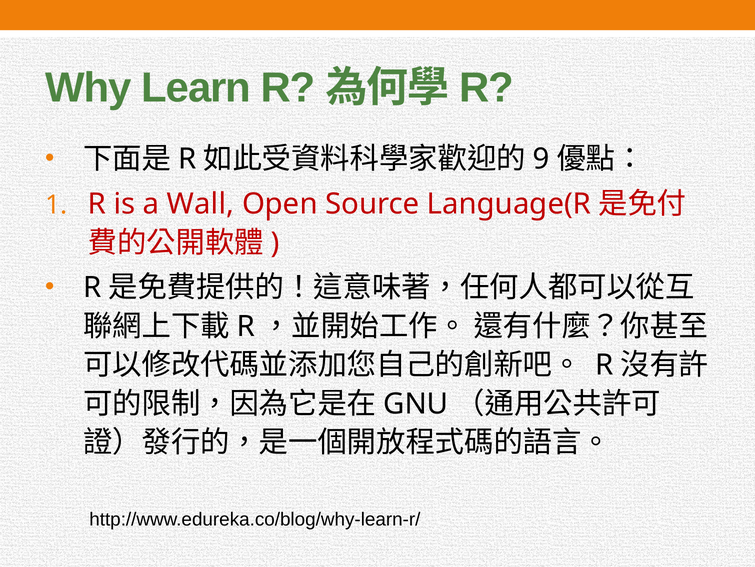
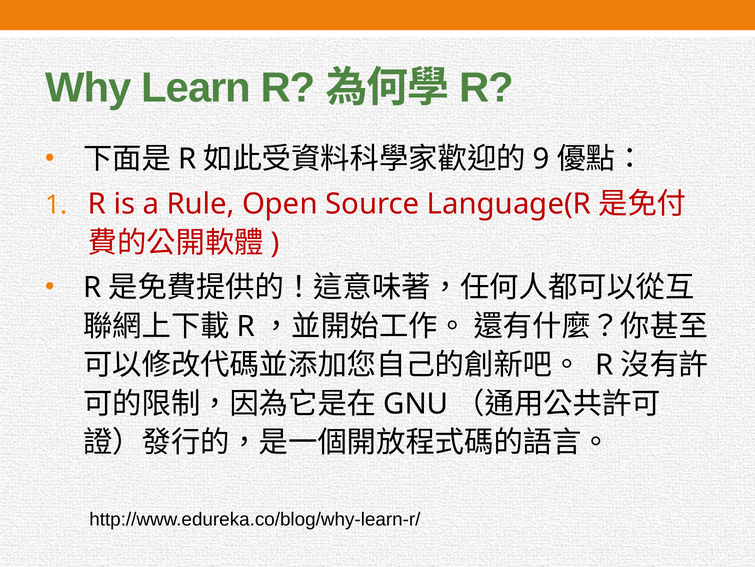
Wall: Wall -> Rule
